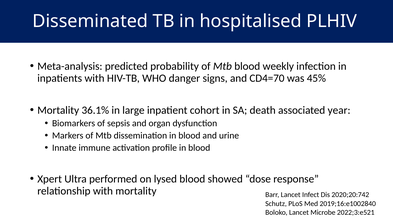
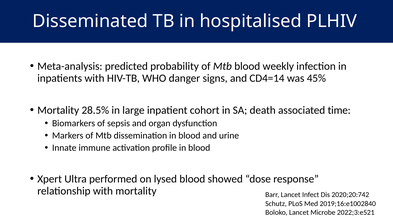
CD4=70: CD4=70 -> CD4=14
36.1%: 36.1% -> 28.5%
year: year -> time
